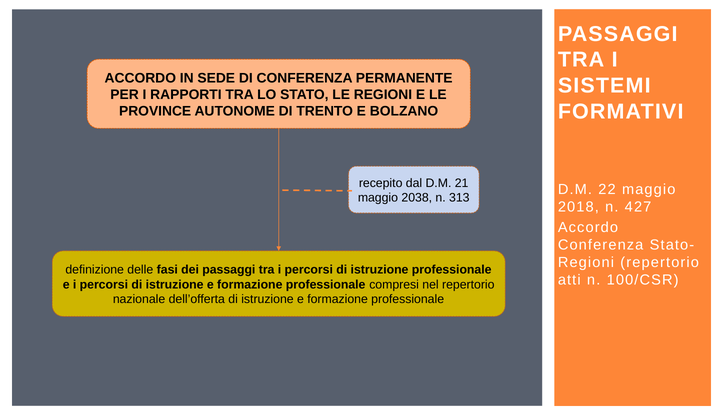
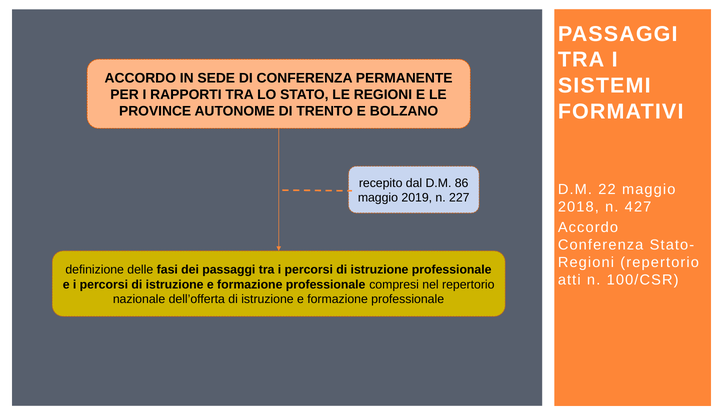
21: 21 -> 86
2038: 2038 -> 2019
313: 313 -> 227
